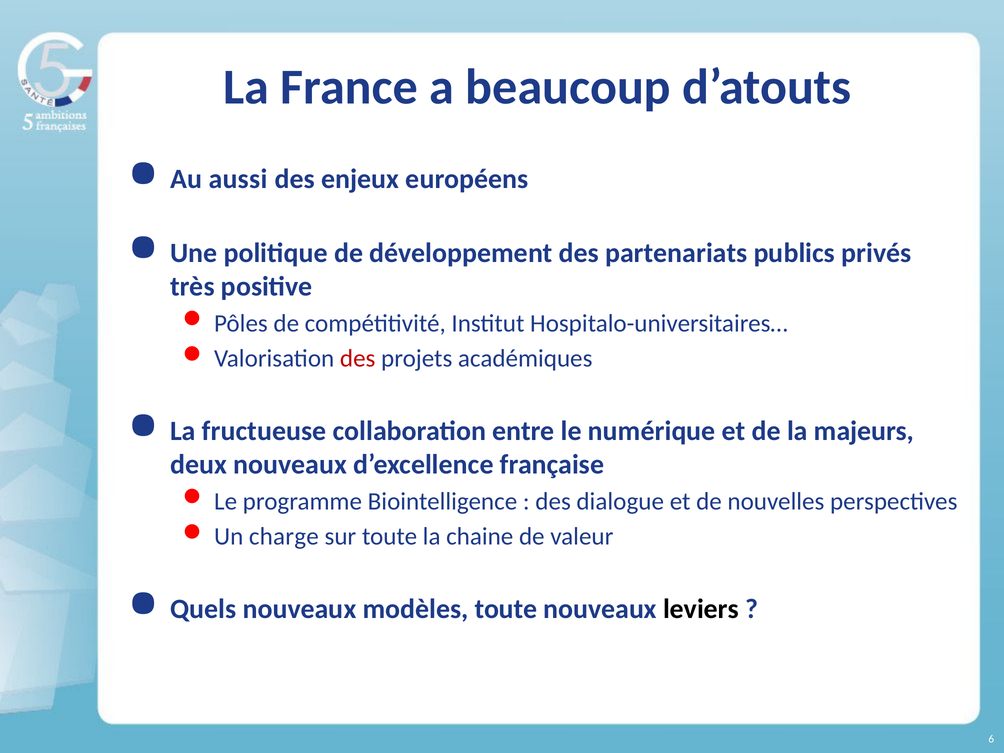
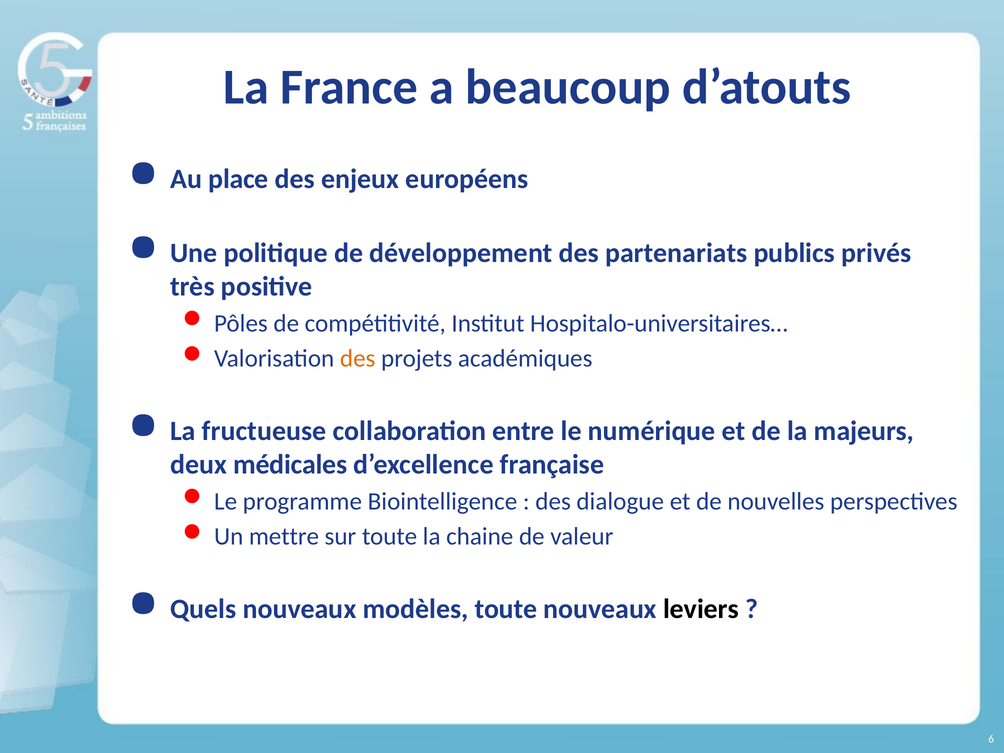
aussi: aussi -> place
des at (358, 358) colour: red -> orange
deux nouveaux: nouveaux -> médicales
charge: charge -> mettre
